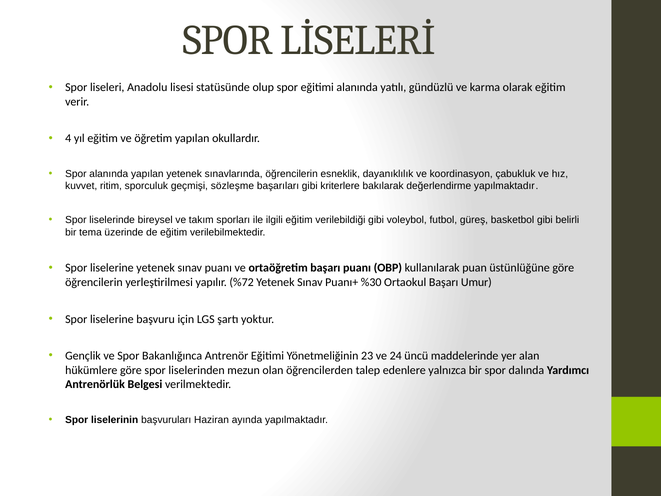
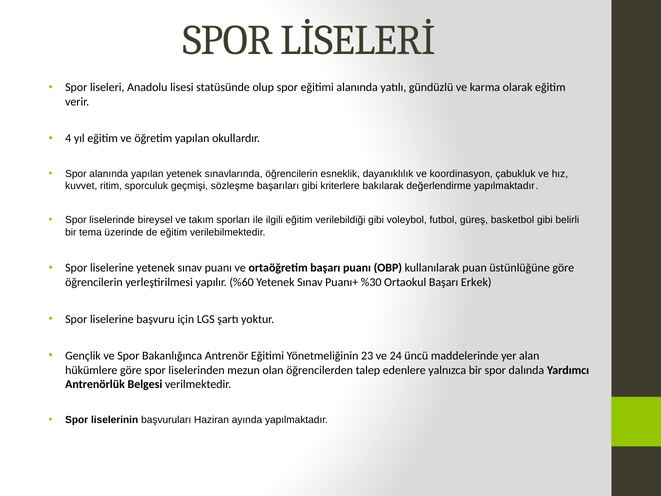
%72: %72 -> %60
Umur: Umur -> Erkek
